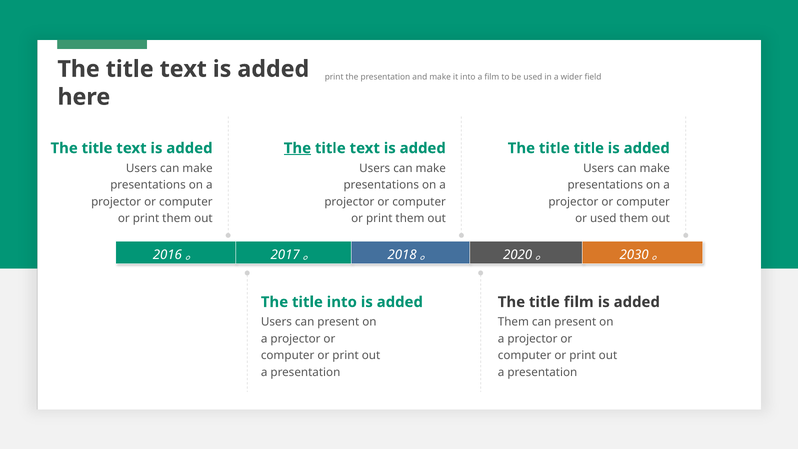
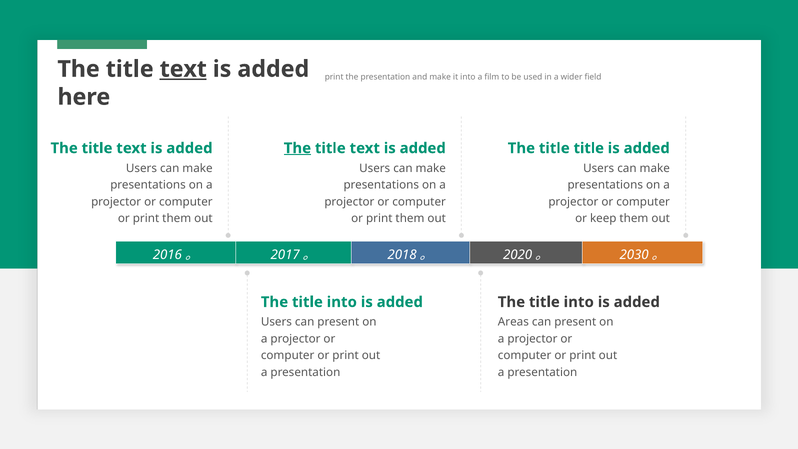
text at (183, 69) underline: none -> present
or used: used -> keep
film at (579, 302): film -> into
Them at (513, 322): Them -> Areas
